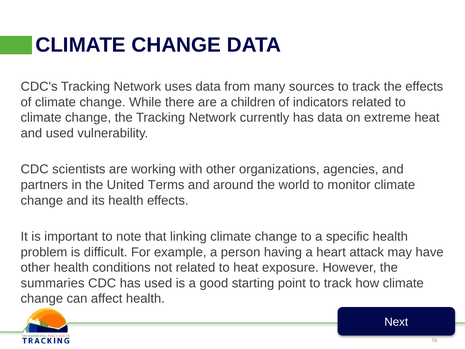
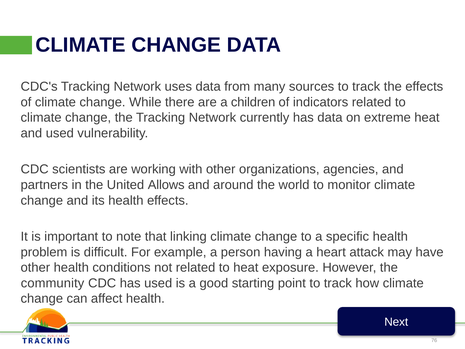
Terms: Terms -> Allows
summaries: summaries -> community
